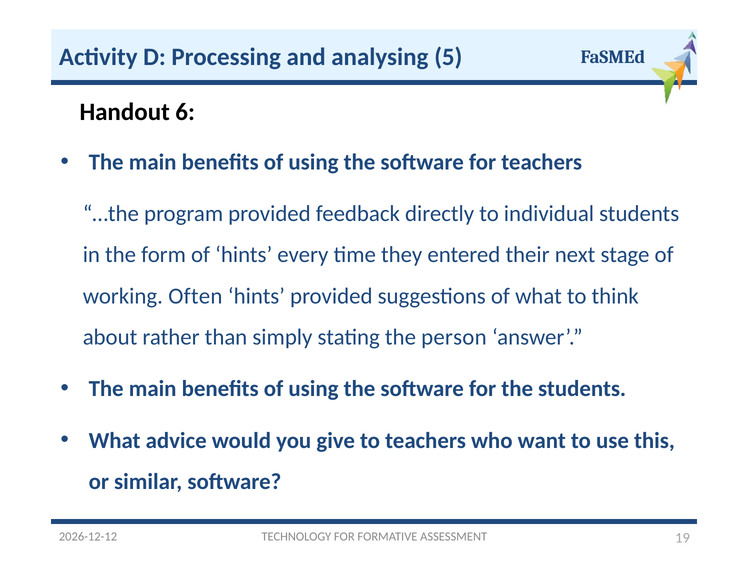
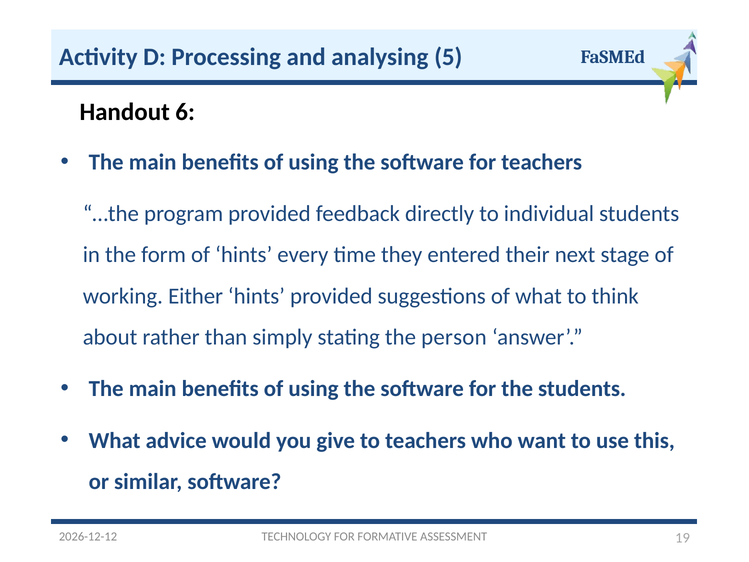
Often: Often -> Either
